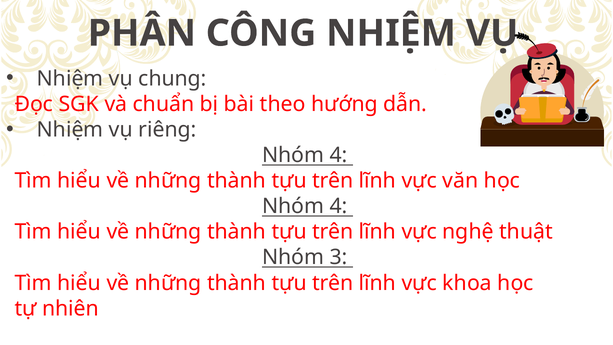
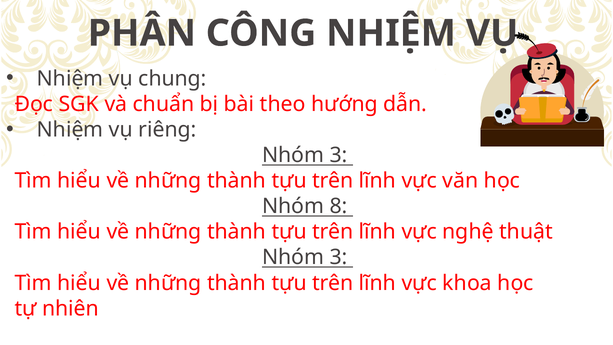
4 at (339, 155): 4 -> 3
4 at (339, 206): 4 -> 8
